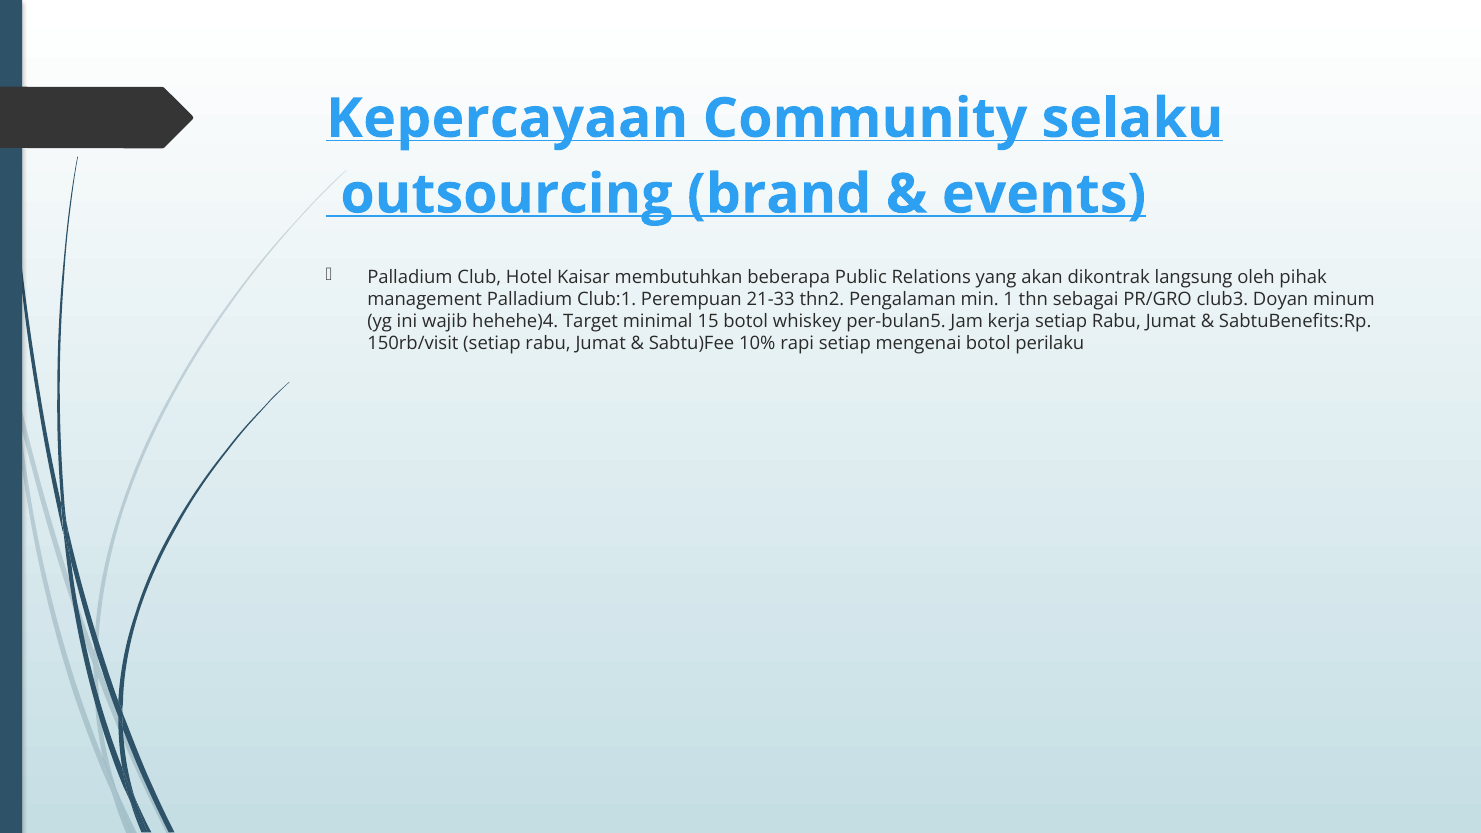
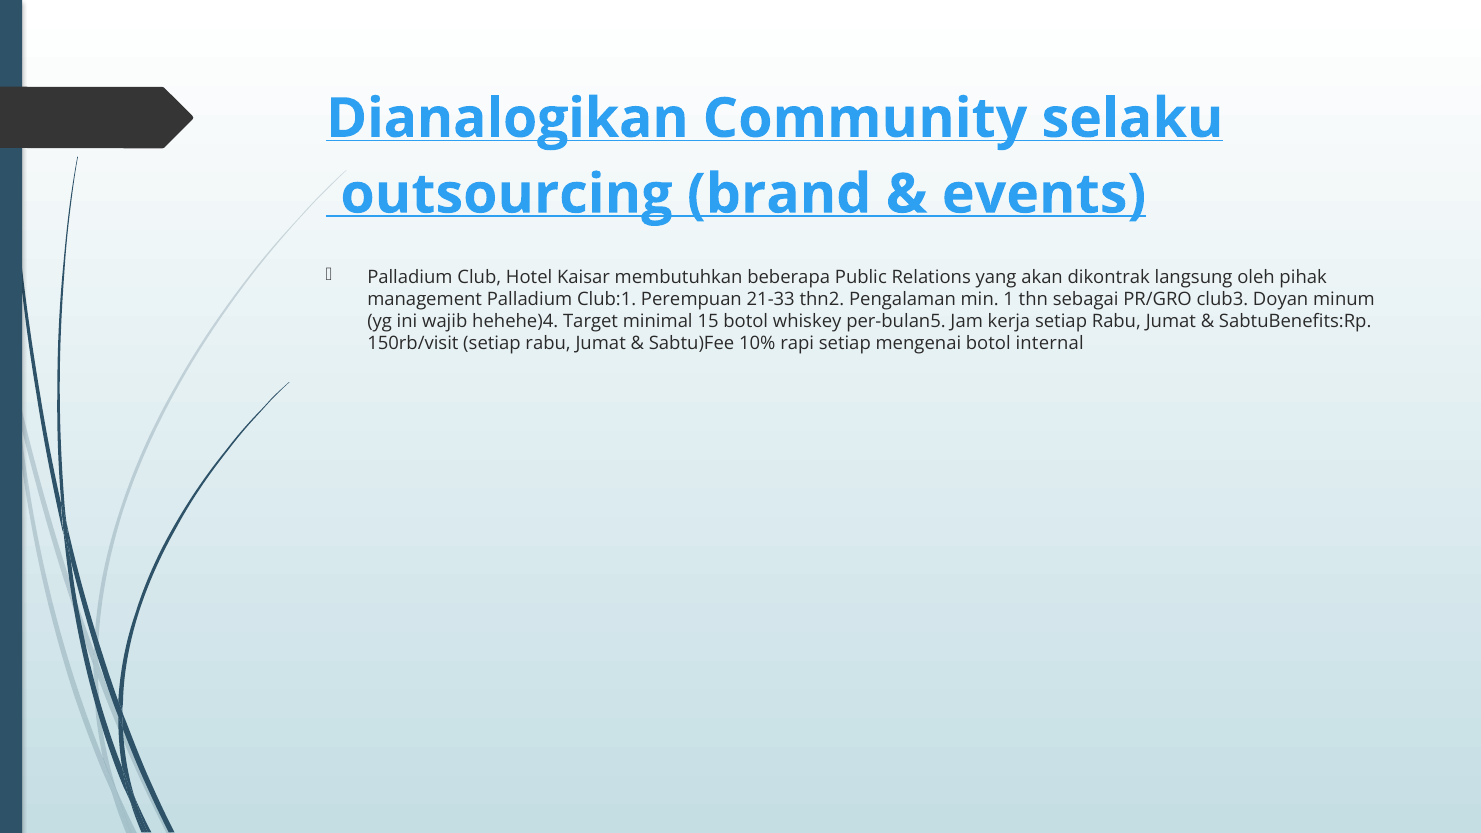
Kepercayaan: Kepercayaan -> Dianalogikan
perilaku: perilaku -> internal
